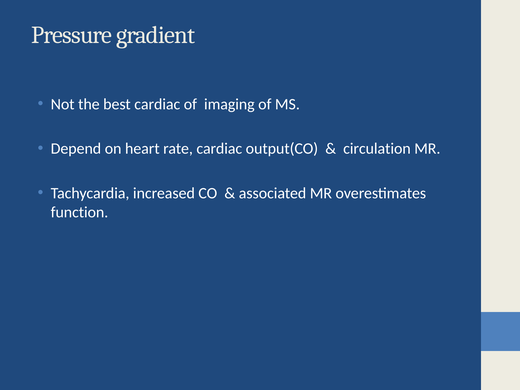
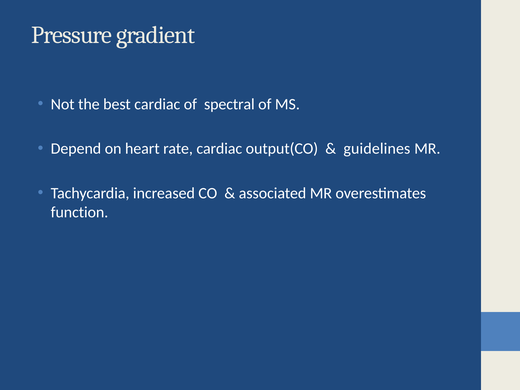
imaging: imaging -> spectral
circulation: circulation -> guidelines
